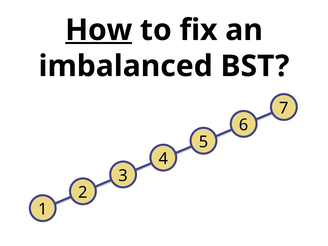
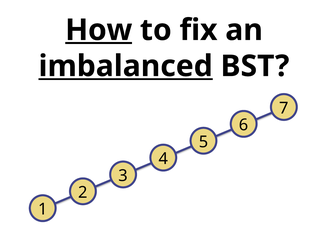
imbalanced underline: none -> present
